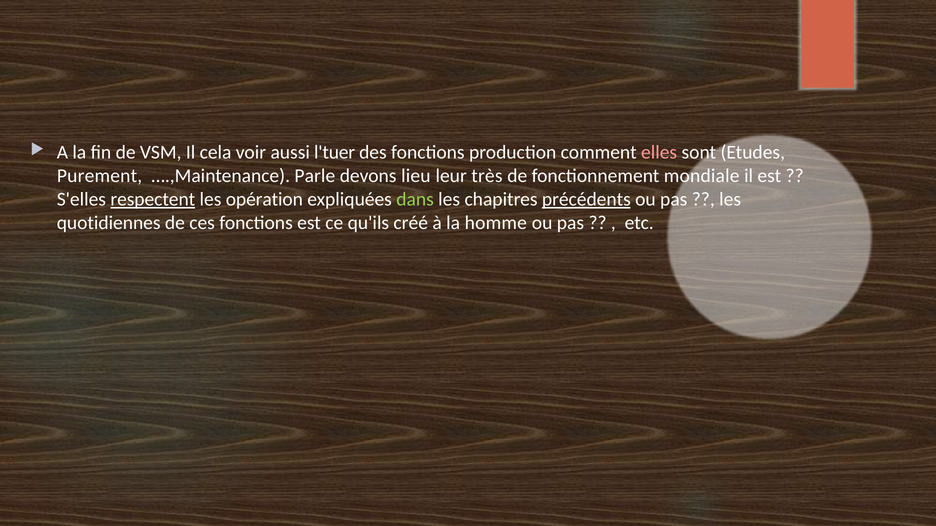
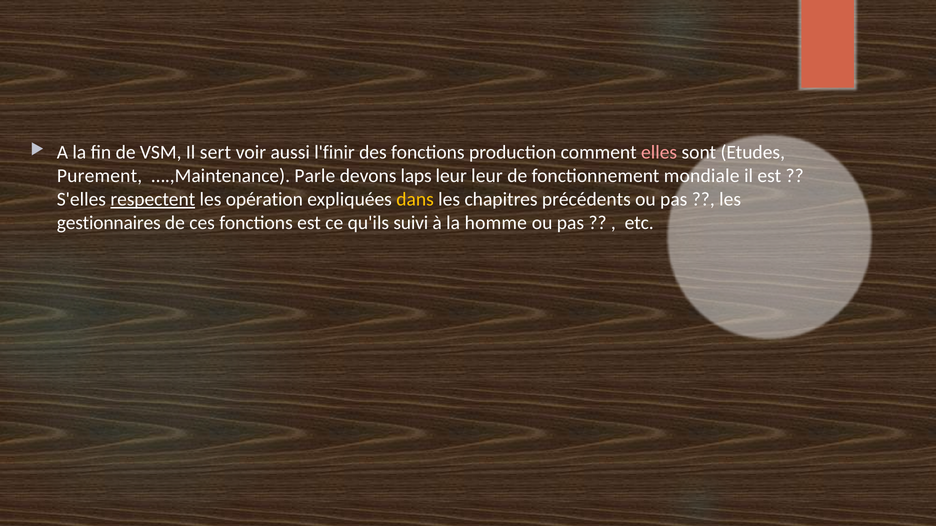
cela: cela -> sert
l'tuer: l'tuer -> l'finir
lieu: lieu -> laps
leur très: très -> leur
dans colour: light green -> yellow
précédents underline: present -> none
quotidiennes: quotidiennes -> gestionnaires
créé: créé -> suivi
